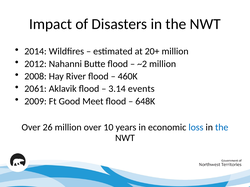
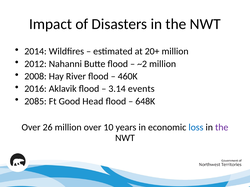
2061: 2061 -> 2016
2009: 2009 -> 2085
Meet: Meet -> Head
the at (222, 128) colour: blue -> purple
